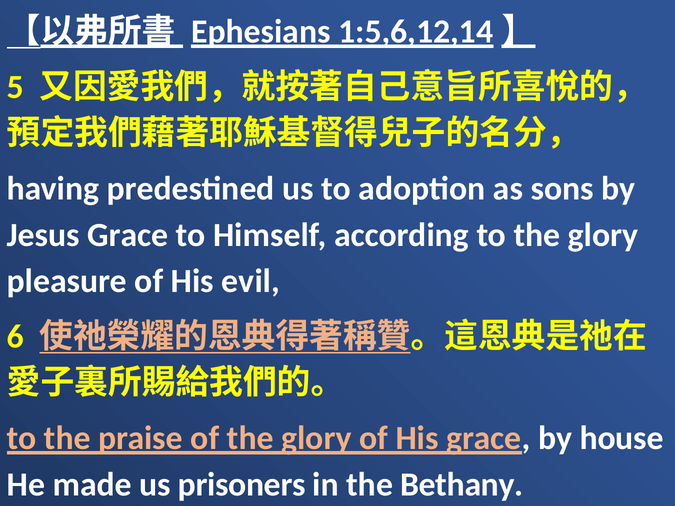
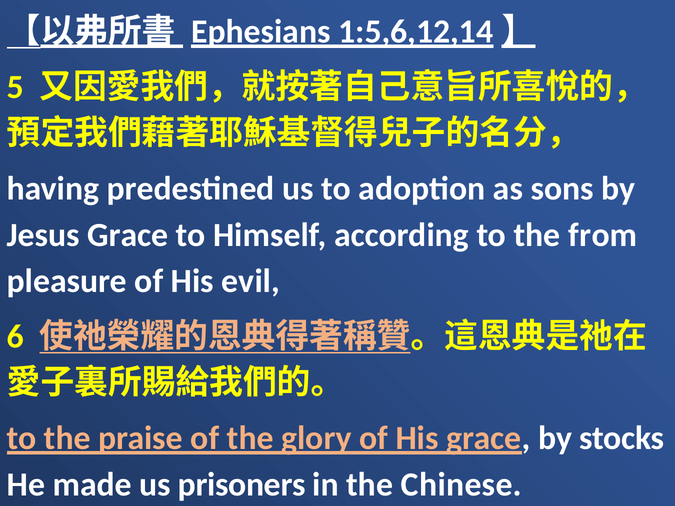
to the glory: glory -> from
house: house -> stocks
Bethany: Bethany -> Chinese
